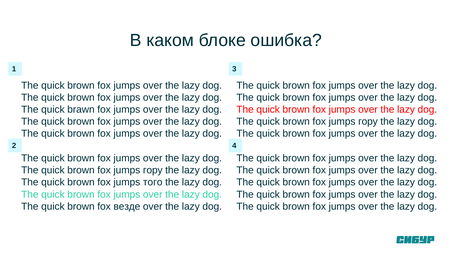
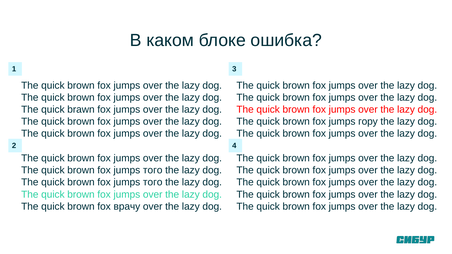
гору at (153, 170): гору -> того
везде: везде -> врачу
